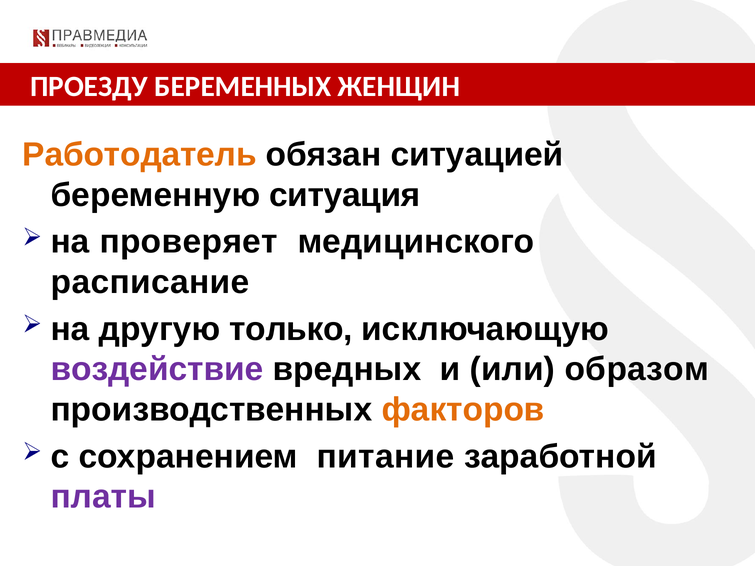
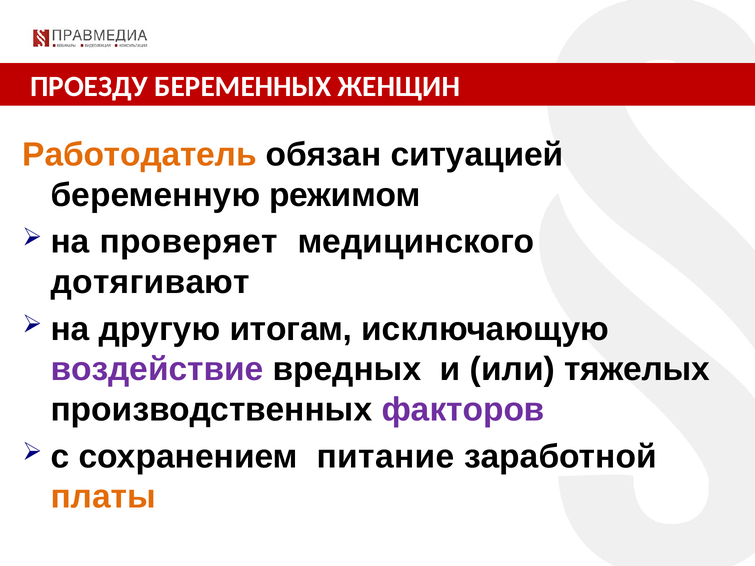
ситуация: ситуация -> режимом
расписание: расписание -> дотягивают
только: только -> итогам
образом: образом -> тяжелых
факторов colour: orange -> purple
платы colour: purple -> orange
